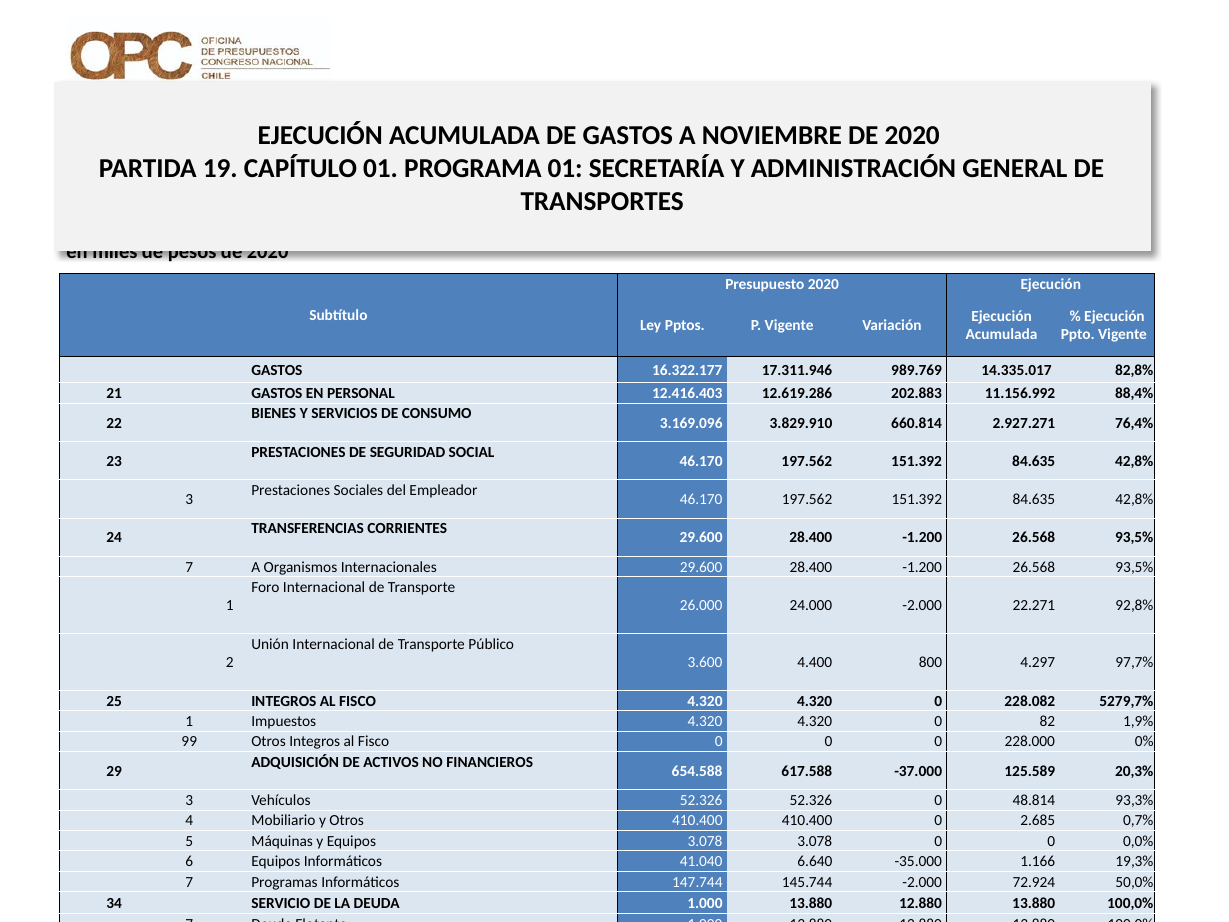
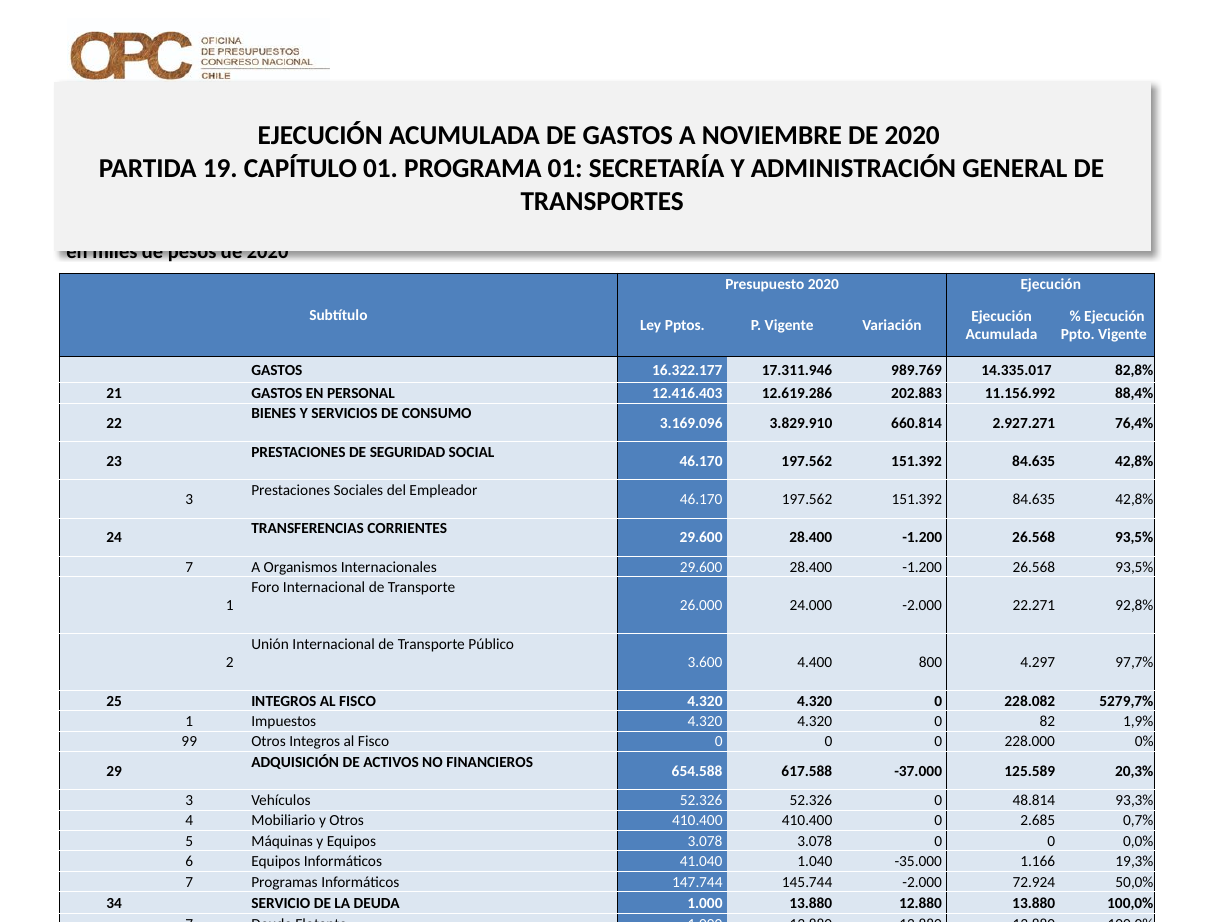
6.640: 6.640 -> 1.040
